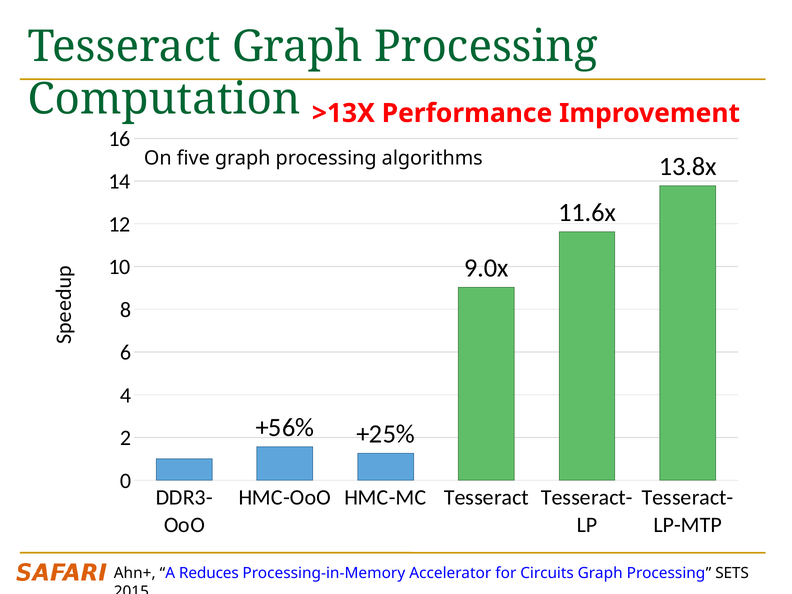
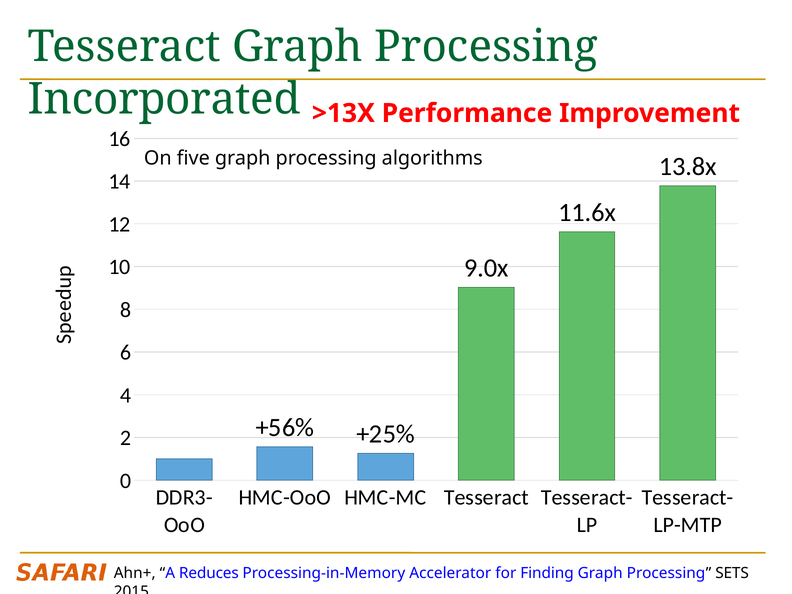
Computation: Computation -> Incorporated
Circuits: Circuits -> Finding
